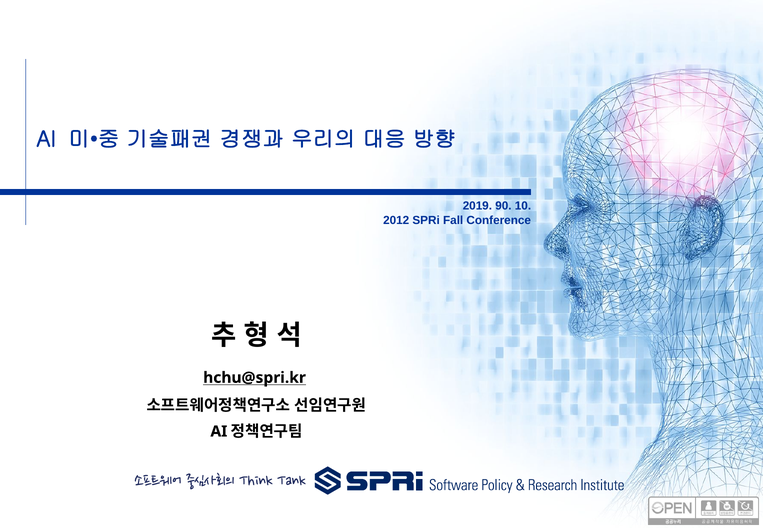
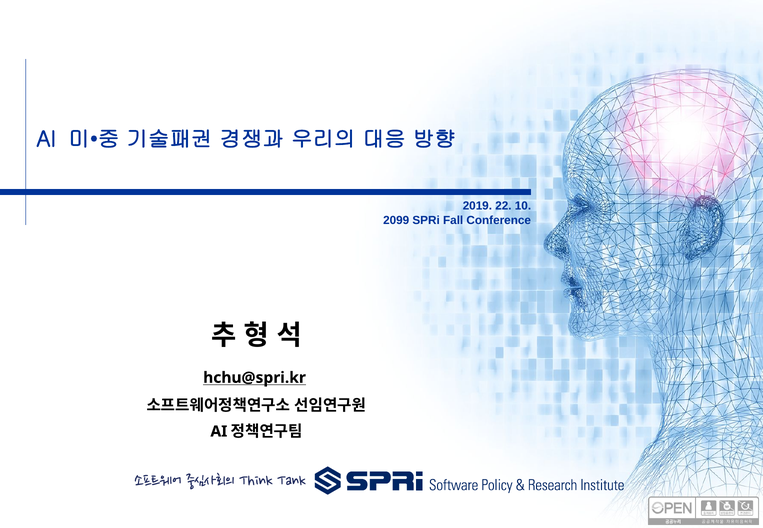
90: 90 -> 22
2012: 2012 -> 2099
